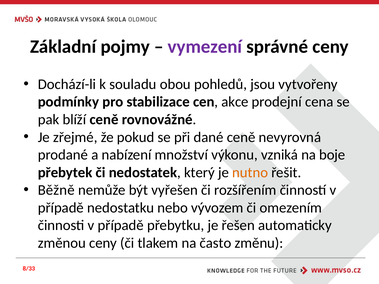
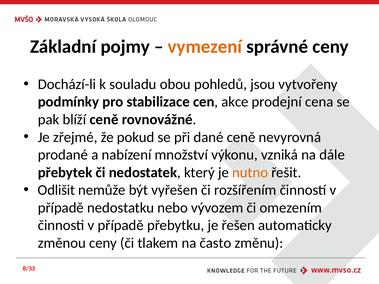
vymezení colour: purple -> orange
boje: boje -> dále
Běžně: Běžně -> Odlišit
